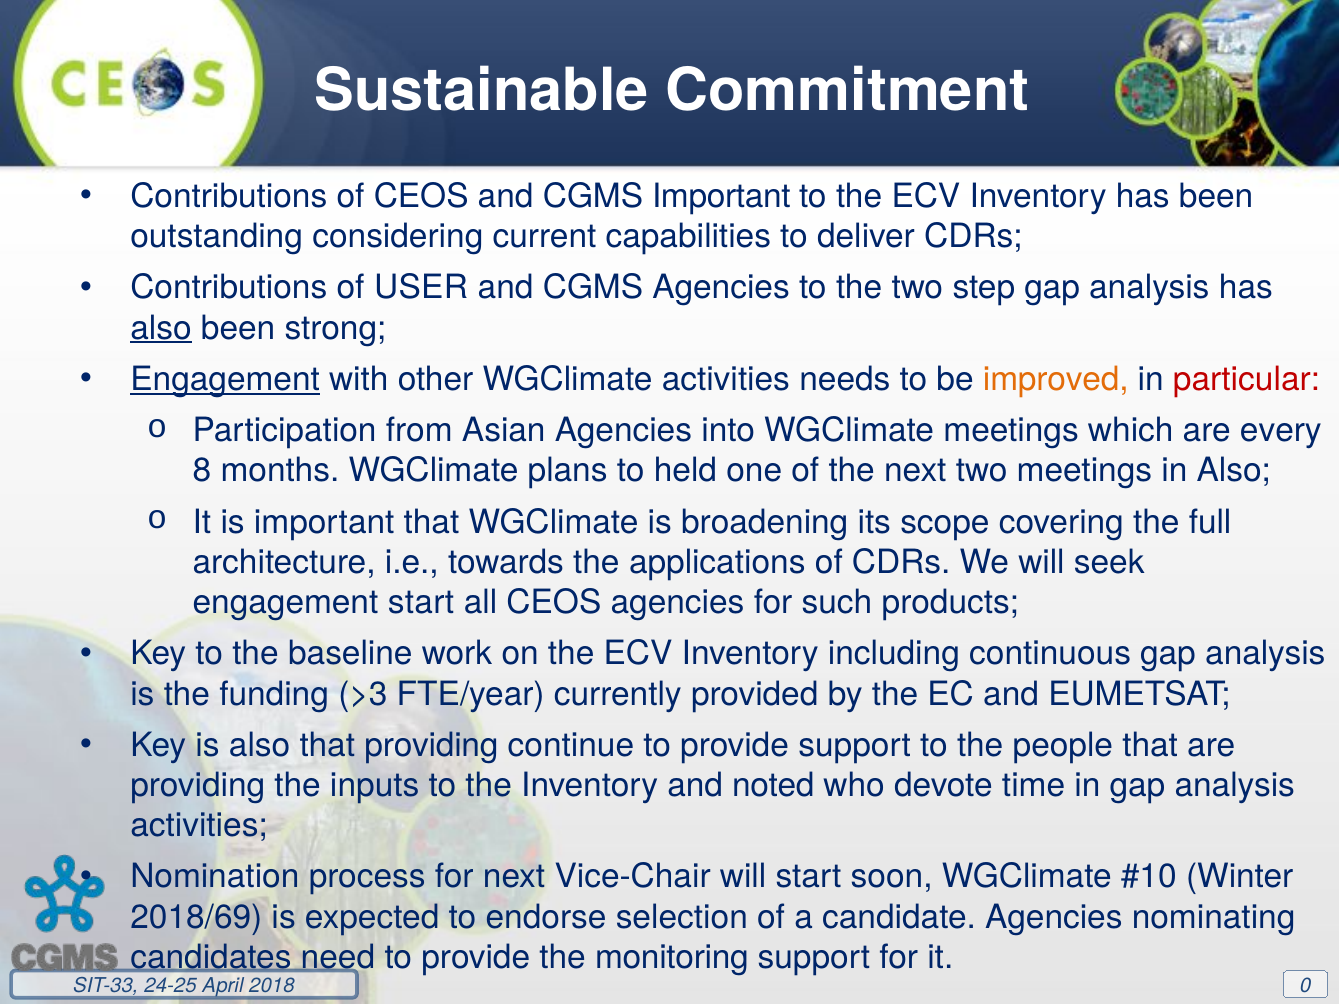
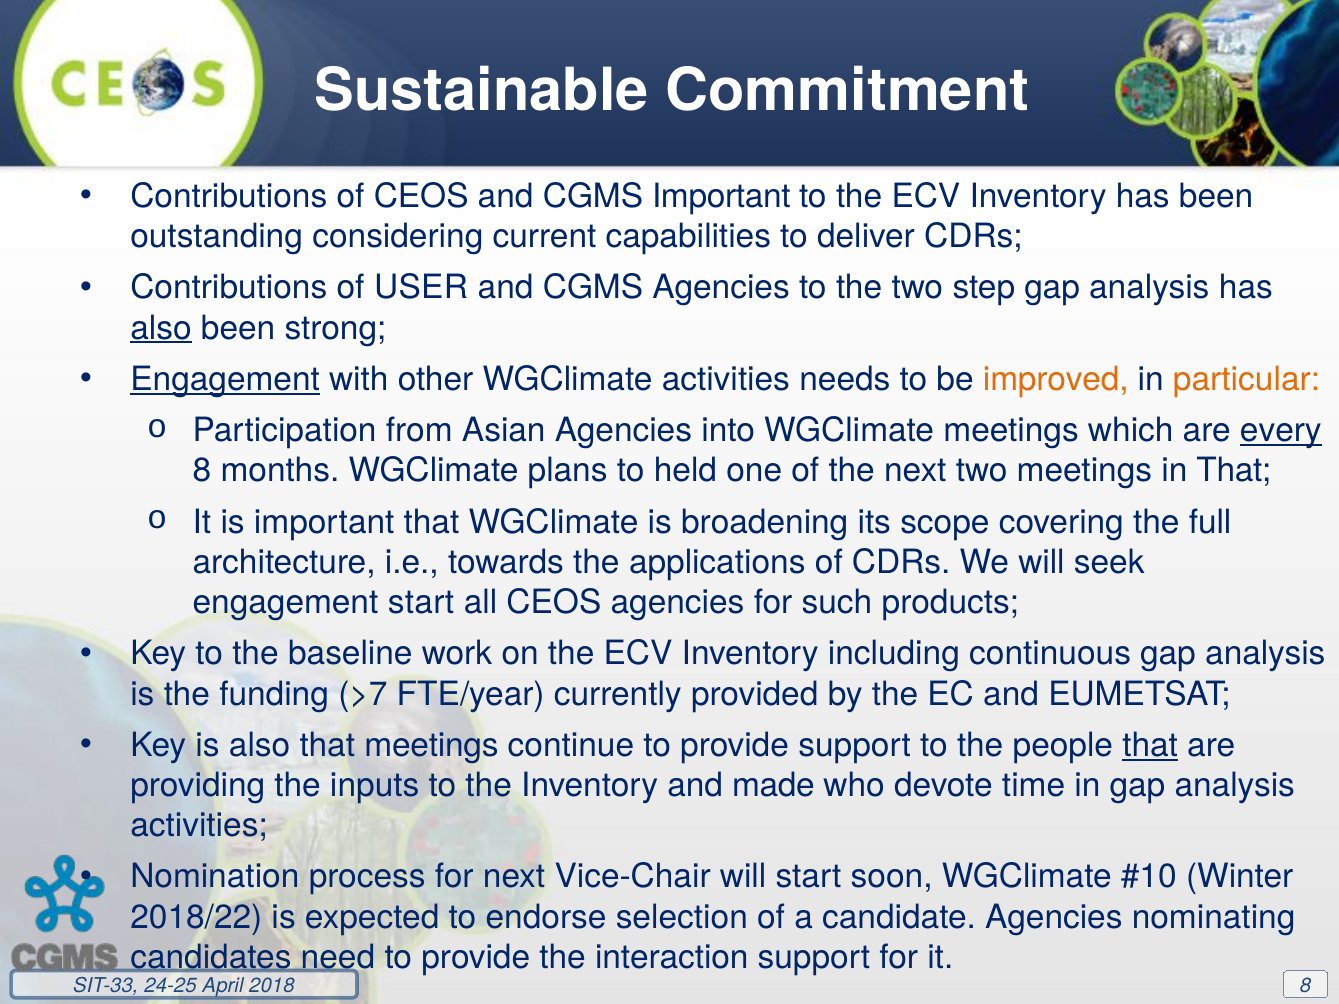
particular colour: red -> orange
every underline: none -> present
in Also: Also -> That
>3: >3 -> >7
that providing: providing -> meetings
that at (1150, 745) underline: none -> present
noted: noted -> made
2018/69: 2018/69 -> 2018/22
monitoring: monitoring -> interaction
0 at (1305, 986): 0 -> 8
